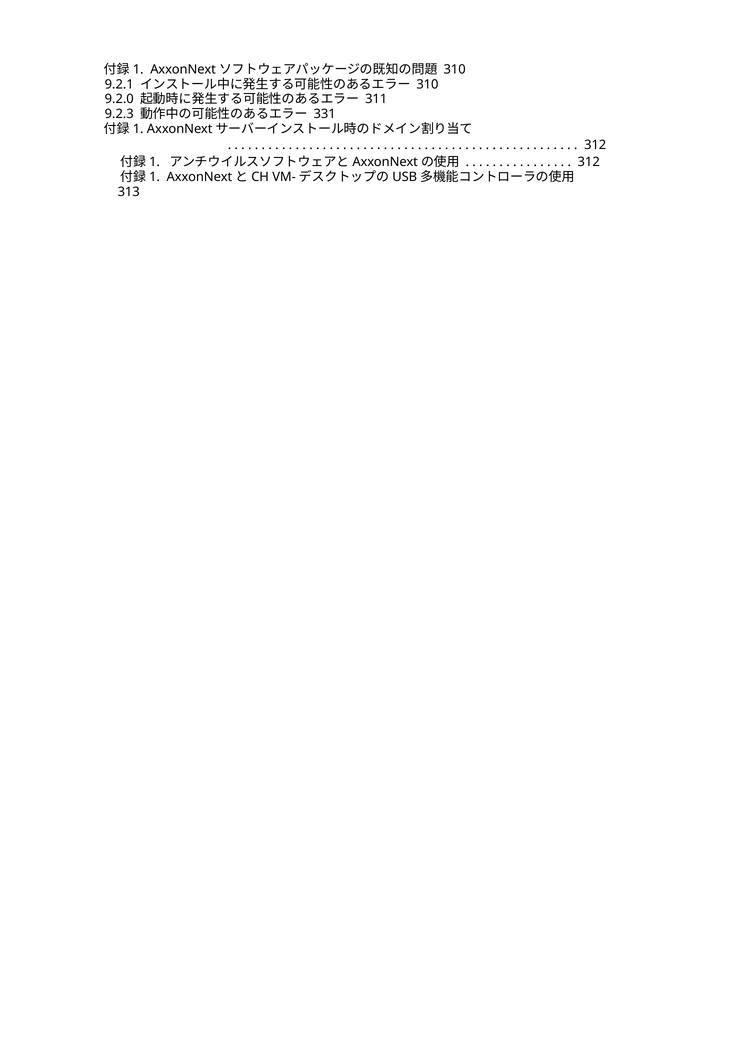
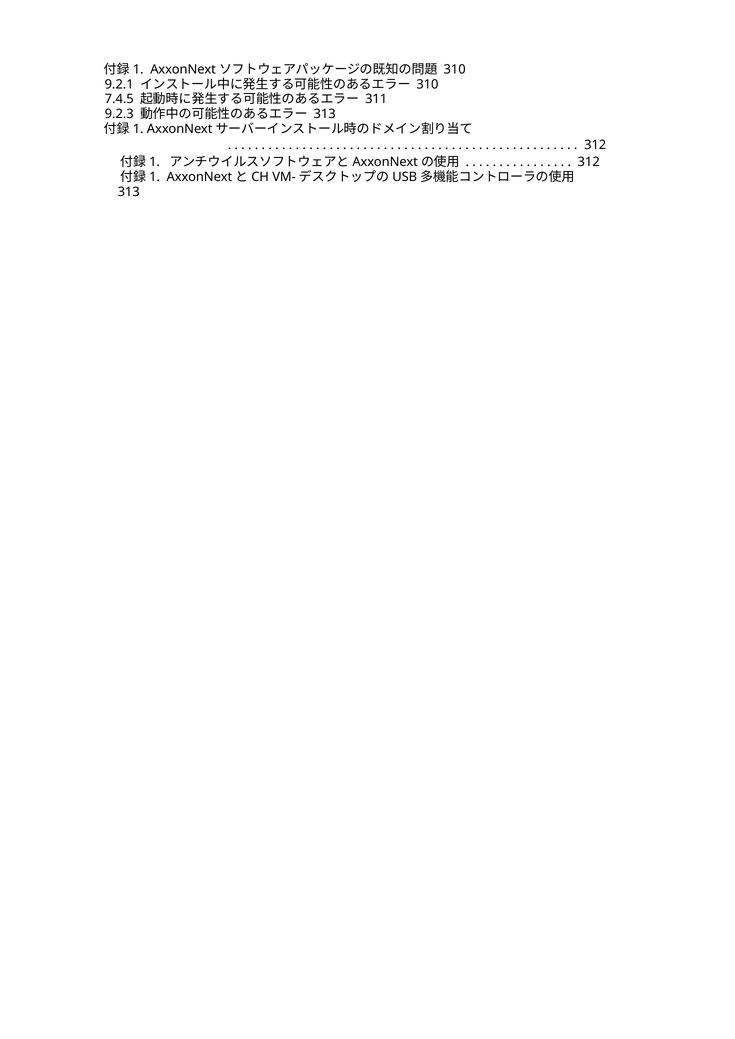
9.2.0: 9.2.0 -> 7.4.5
331 at (325, 114): 331 -> 313
